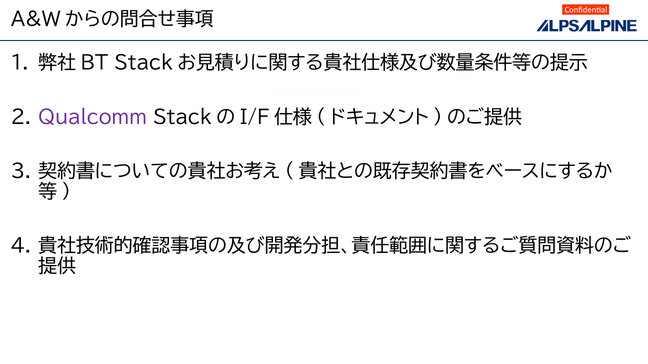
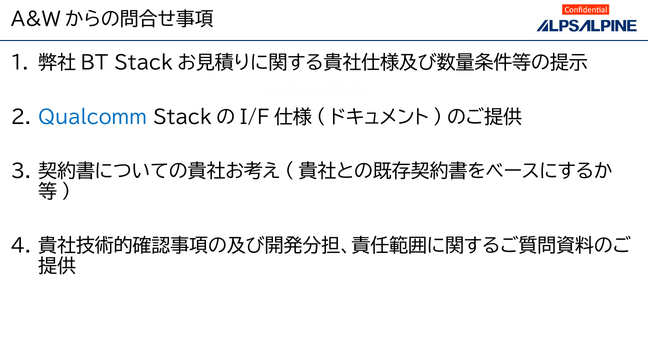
Qualcomm colour: purple -> blue
